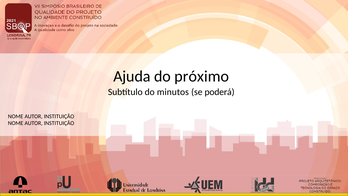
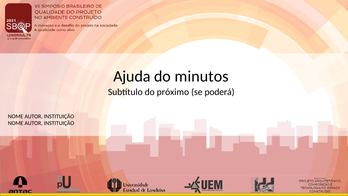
próximo: próximo -> minutos
minutos: minutos -> próximo
